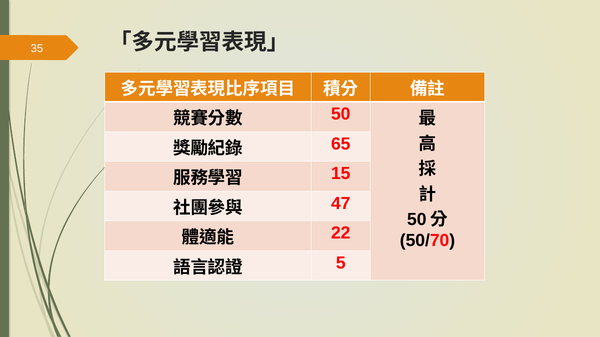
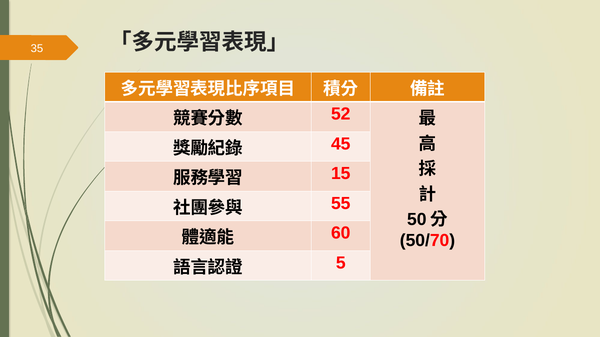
50 at (341, 114): 50 -> 52
65: 65 -> 45
47: 47 -> 55
22: 22 -> 60
